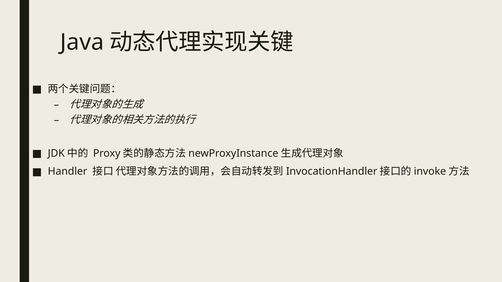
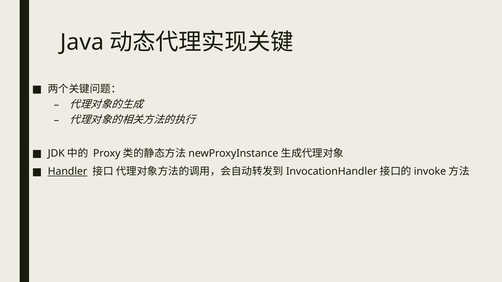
Handler underline: none -> present
